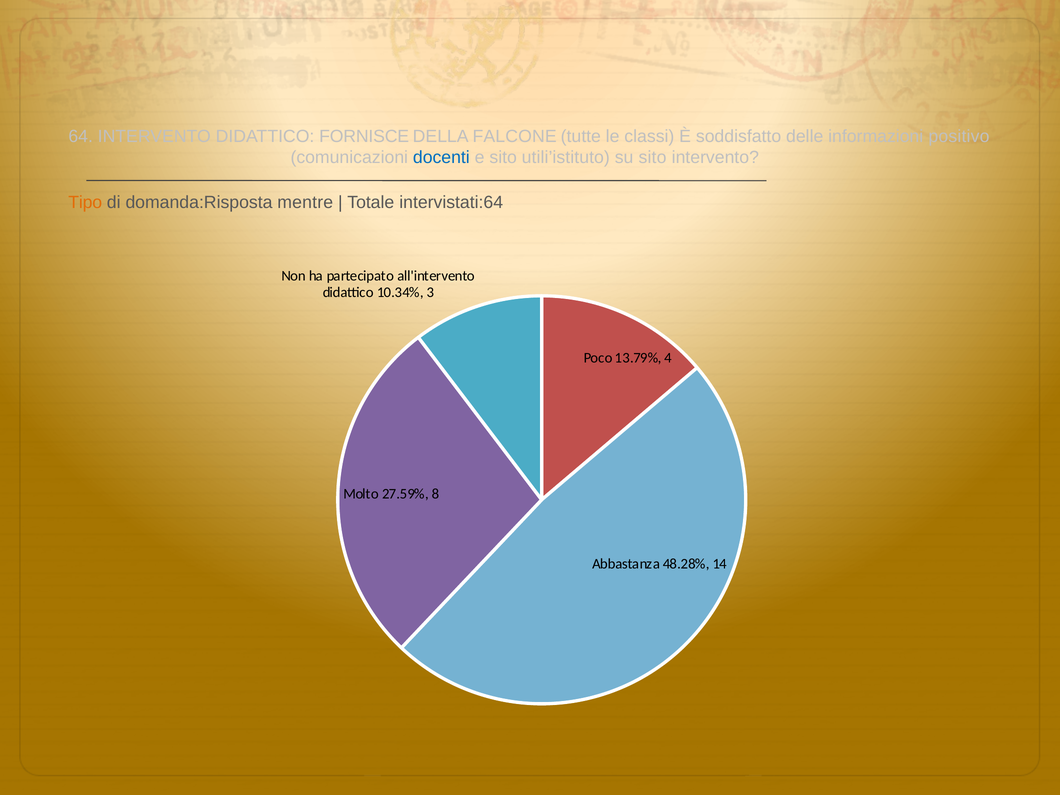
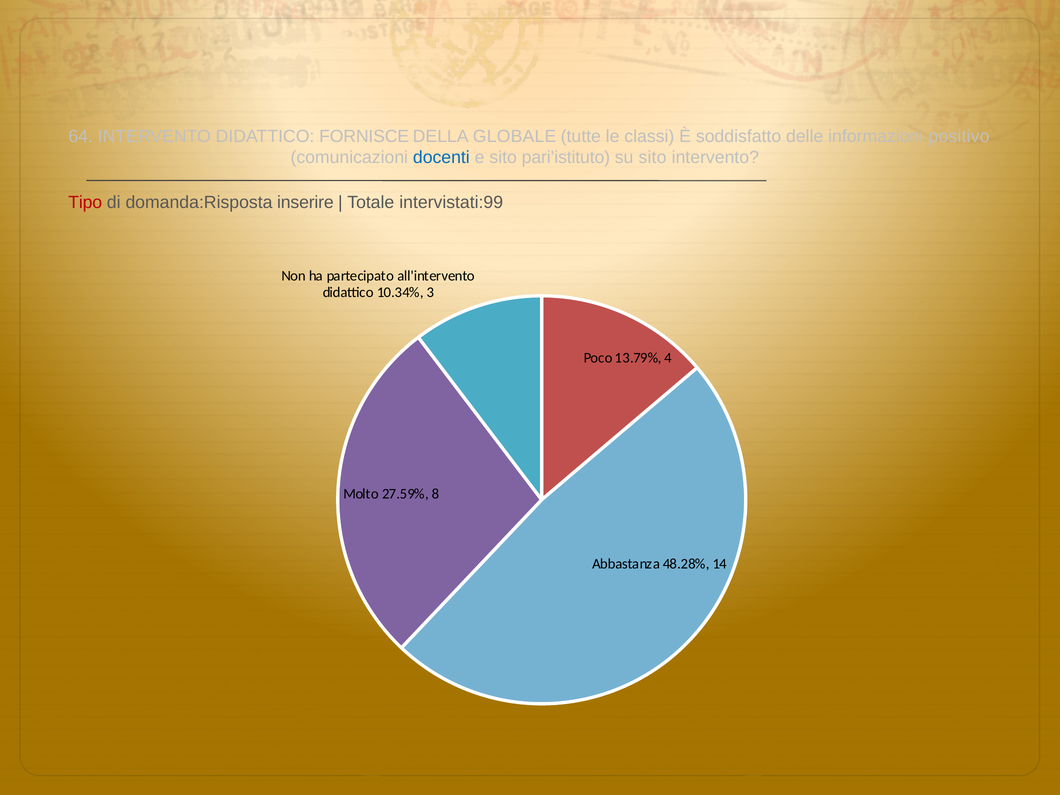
FALCONE: FALCONE -> GLOBALE
utili’istituto: utili’istituto -> pari’istituto
Tipo colour: orange -> red
mentre: mentre -> inserire
intervistati:64: intervistati:64 -> intervistati:99
